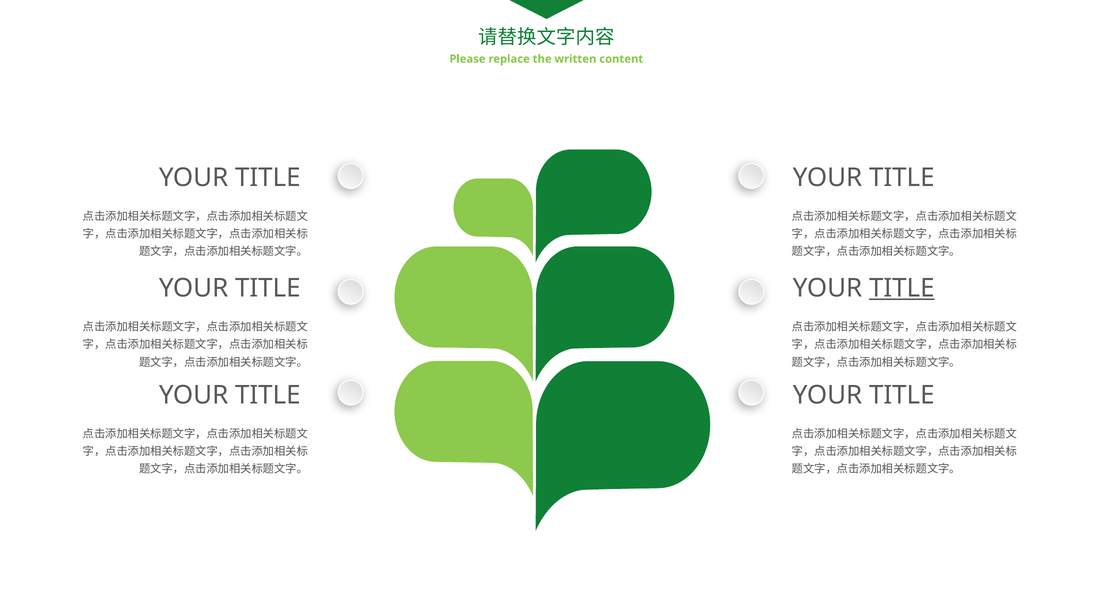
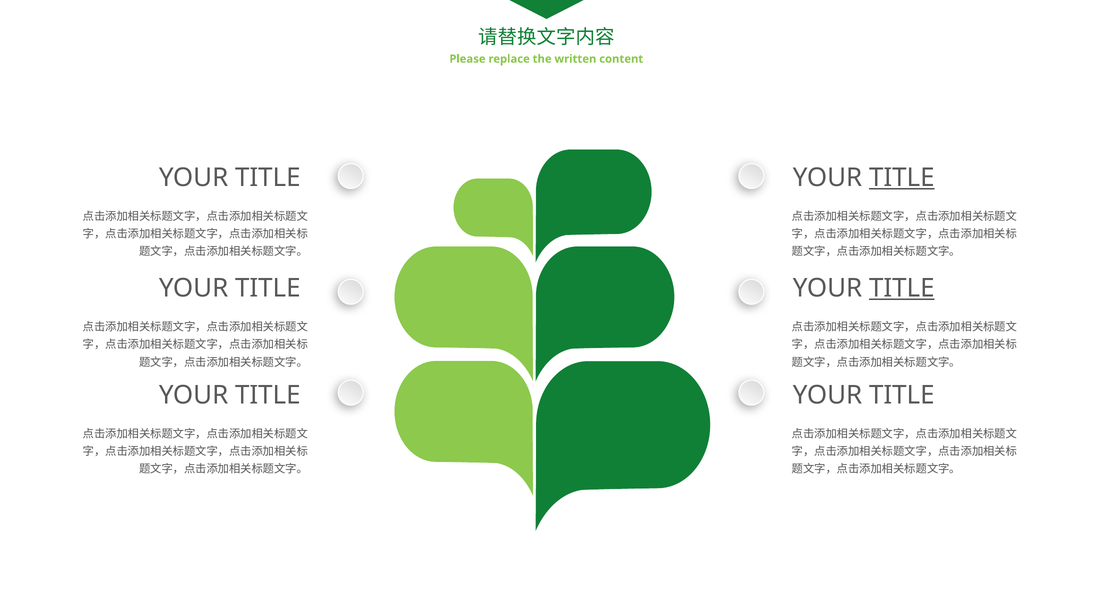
TITLE at (902, 177) underline: none -> present
